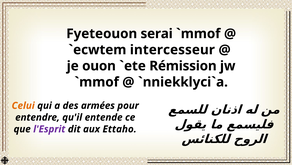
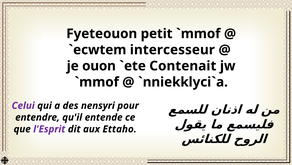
serai: serai -> petit
Rémission: Rémission -> Contenait
Celui colour: orange -> purple
armées: armées -> nensyri
